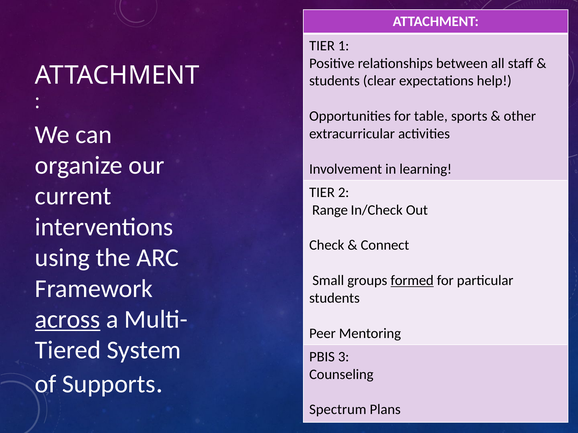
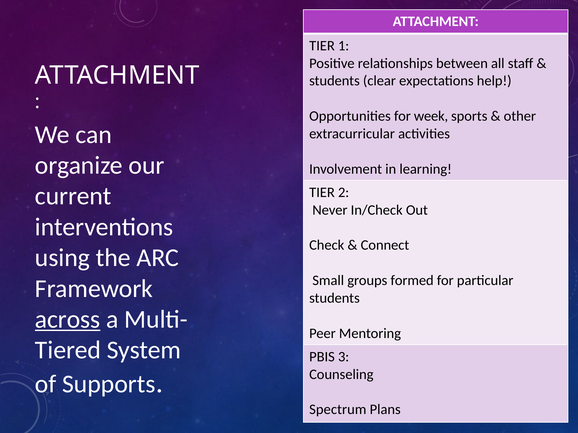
table: table -> week
Range: Range -> Never
formed underline: present -> none
